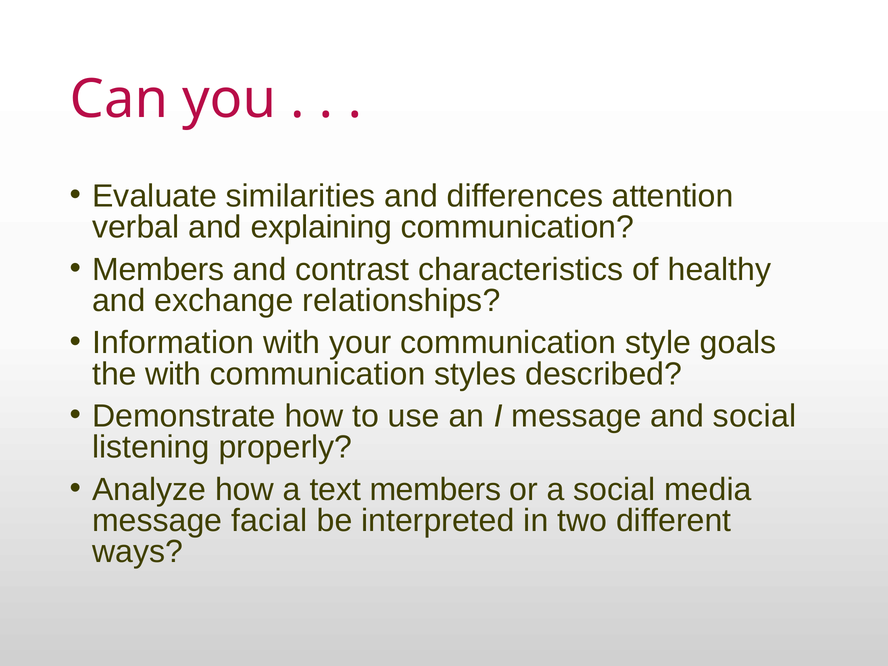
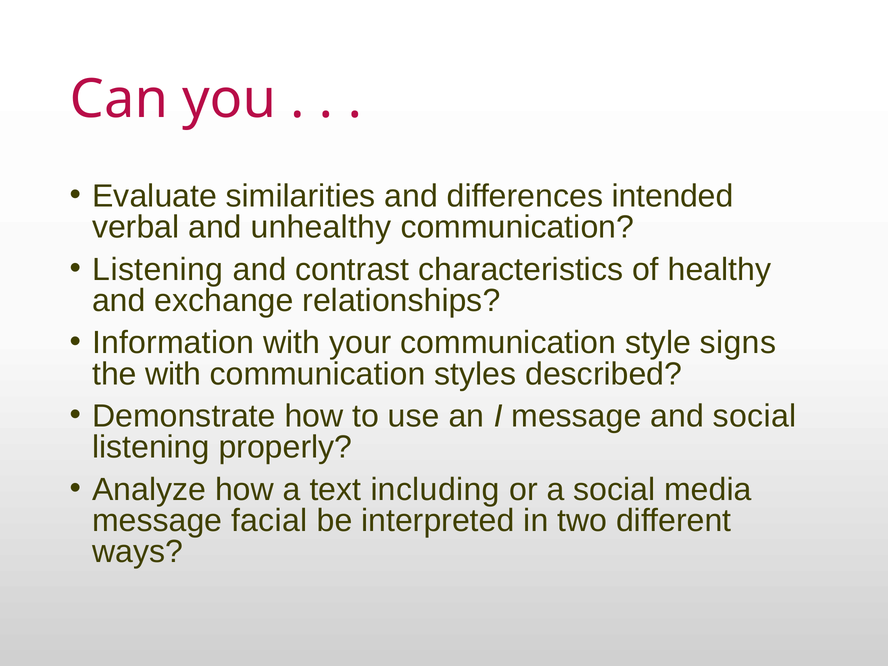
attention: attention -> intended
explaining: explaining -> unhealthy
Members at (158, 269): Members -> Listening
goals: goals -> signs
text members: members -> including
